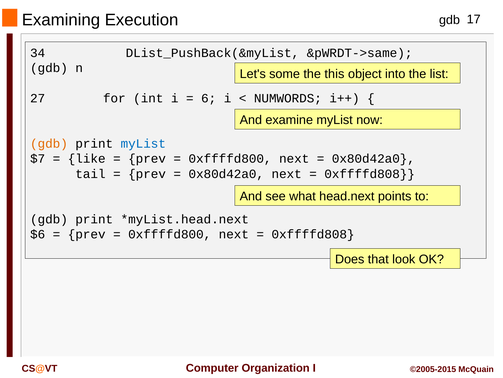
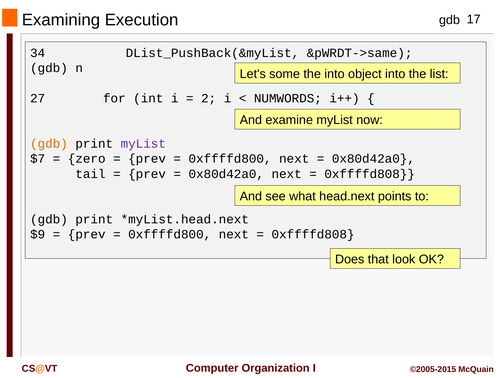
the this: this -> into
6: 6 -> 2
myList at (143, 143) colour: blue -> purple
like: like -> zero
$6: $6 -> $9
